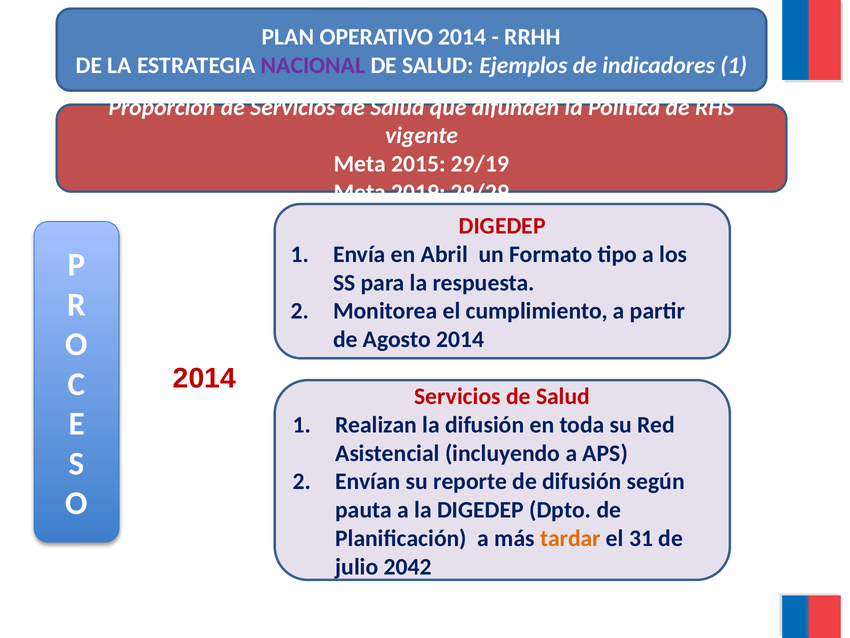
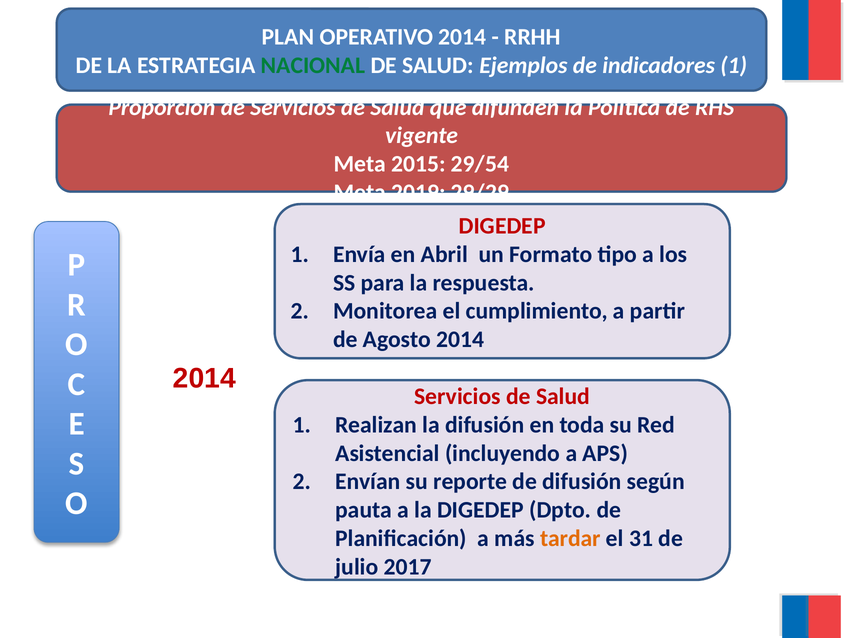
NACIONAL colour: purple -> green
29/19: 29/19 -> 29/54
2042: 2042 -> 2017
